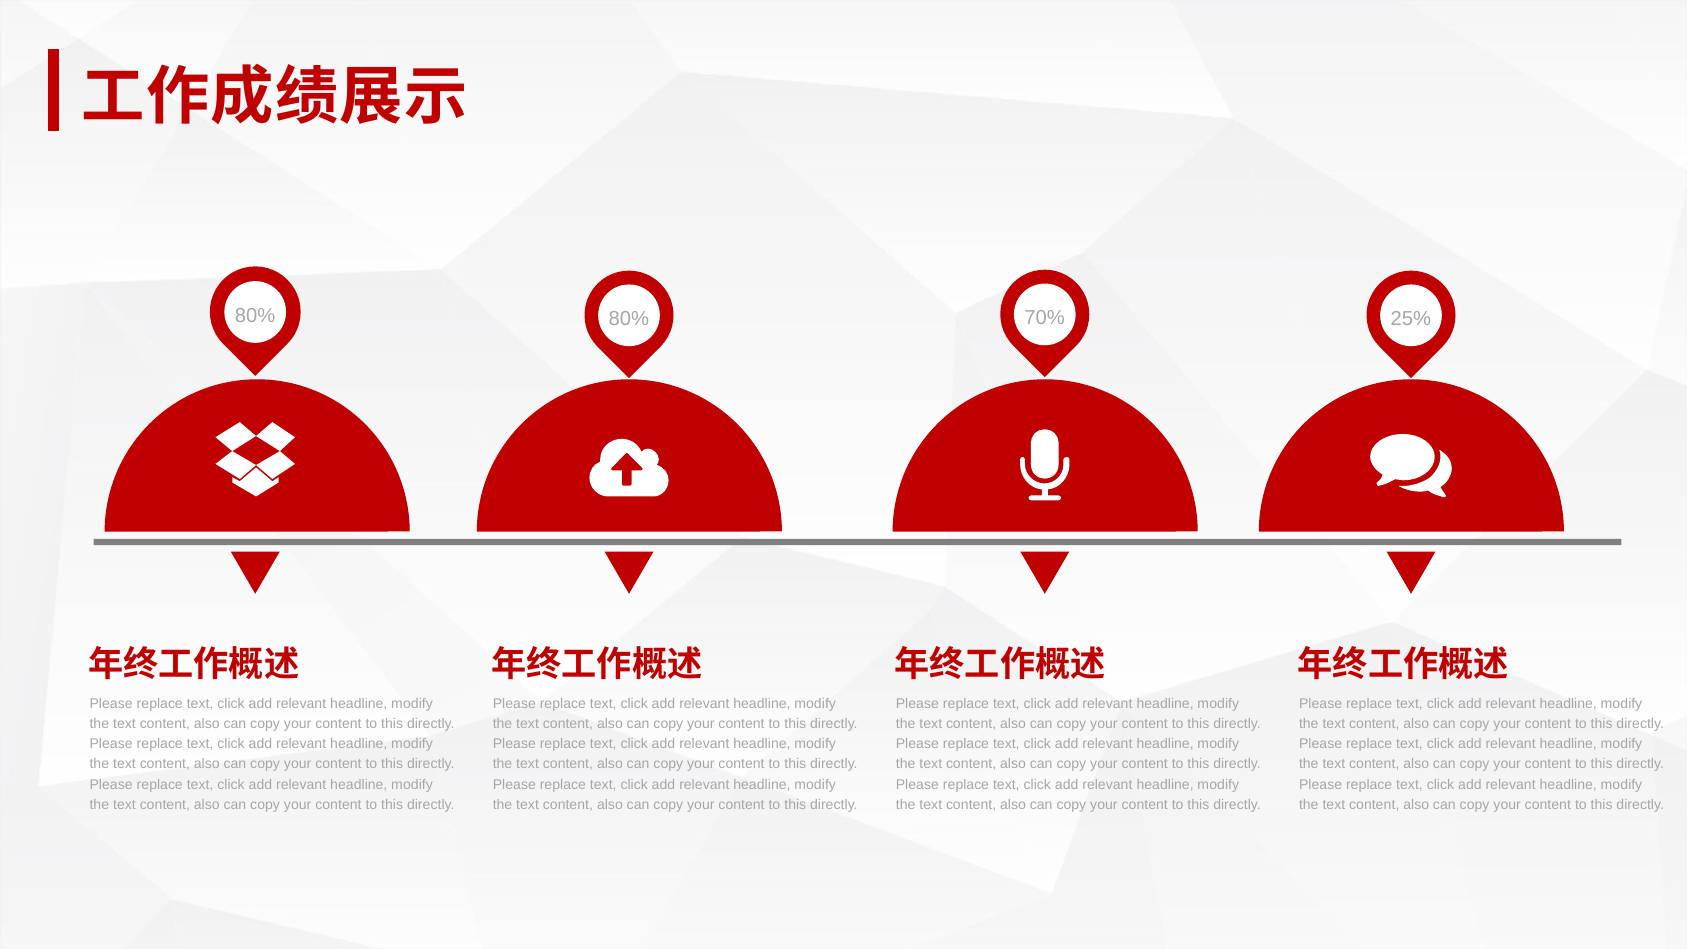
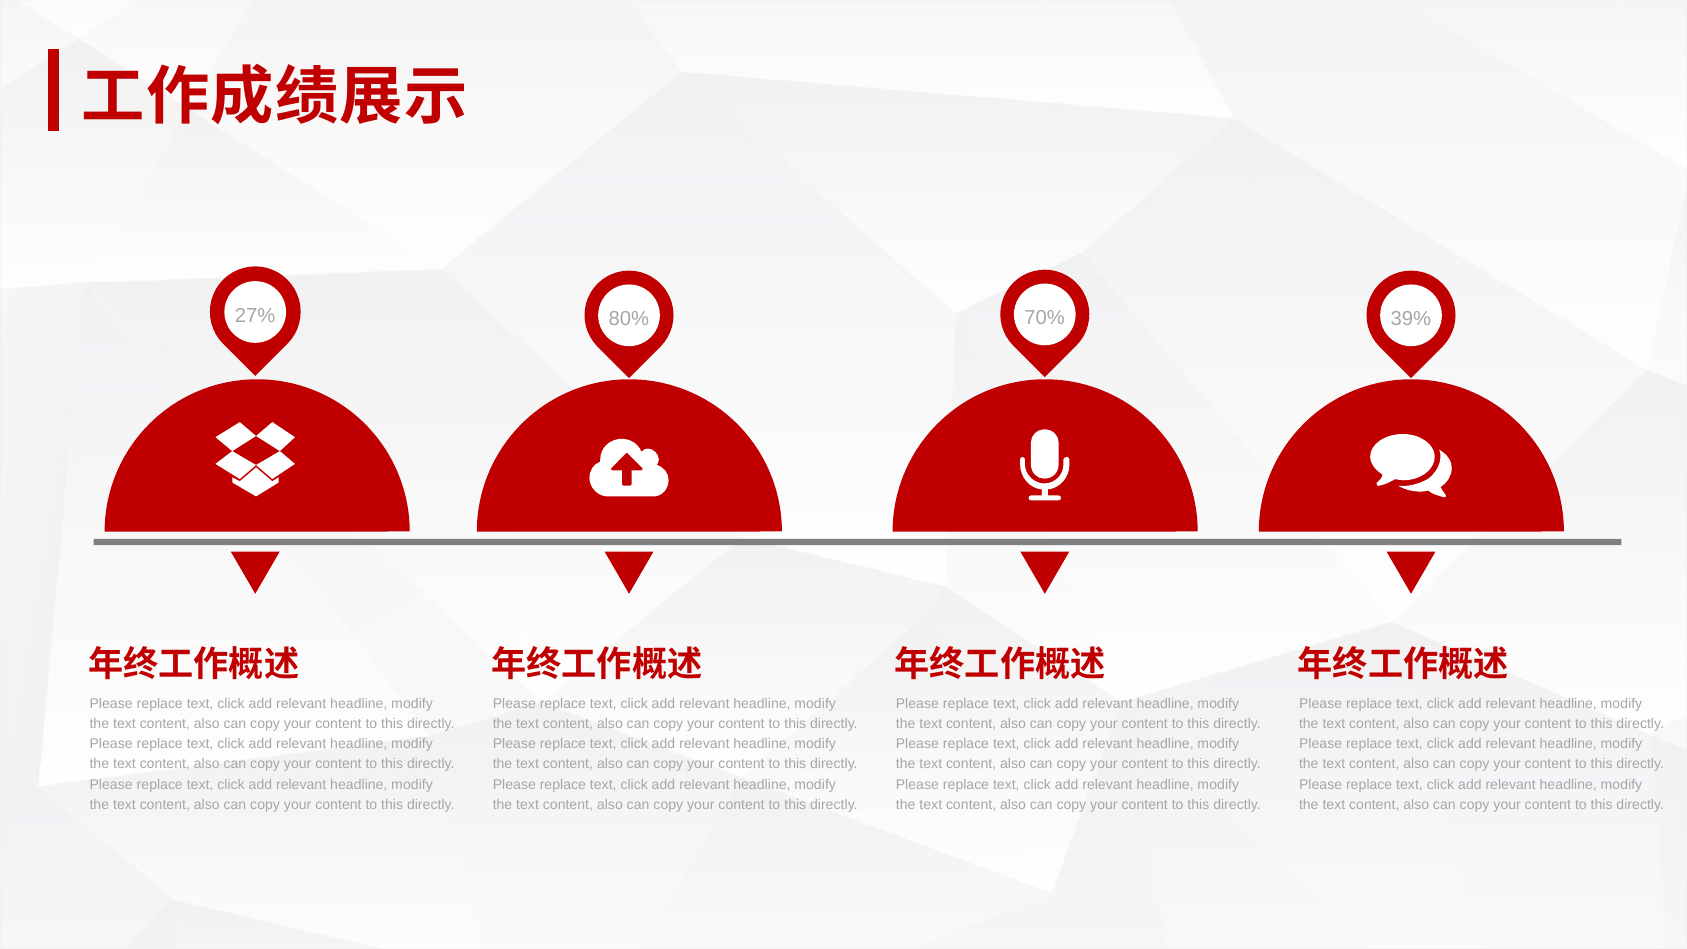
80% at (255, 316): 80% -> 27%
25%: 25% -> 39%
